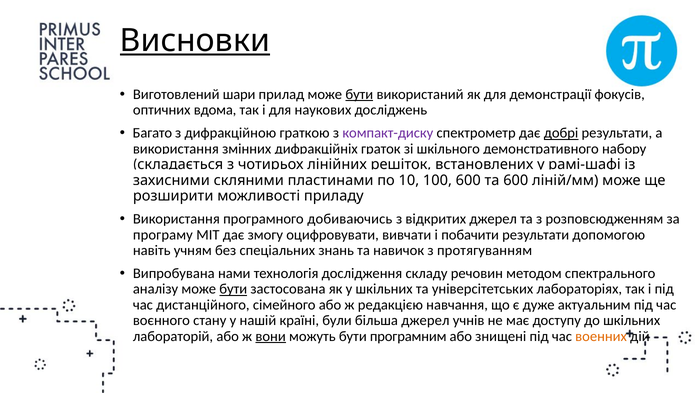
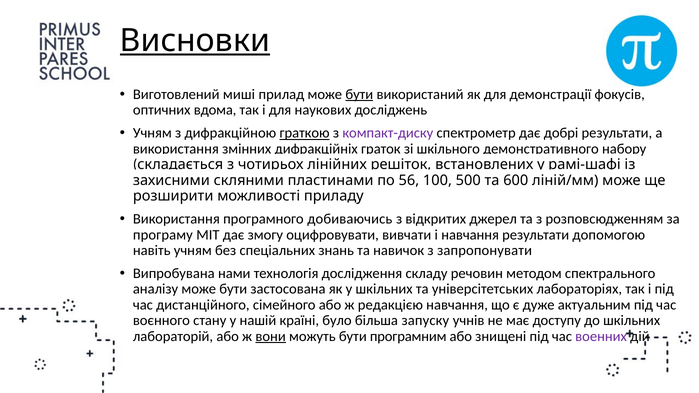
шари: шари -> миші
Багато at (152, 133): Багато -> Учням
граткою underline: none -> present
добрі underline: present -> none
10: 10 -> 56
100 600: 600 -> 500
і побачити: побачити -> навчання
протягуванням: протягуванням -> запропонувати
бути at (233, 289) underline: present -> none
були: були -> було
більша джерел: джерел -> запуску
военних colour: orange -> purple
